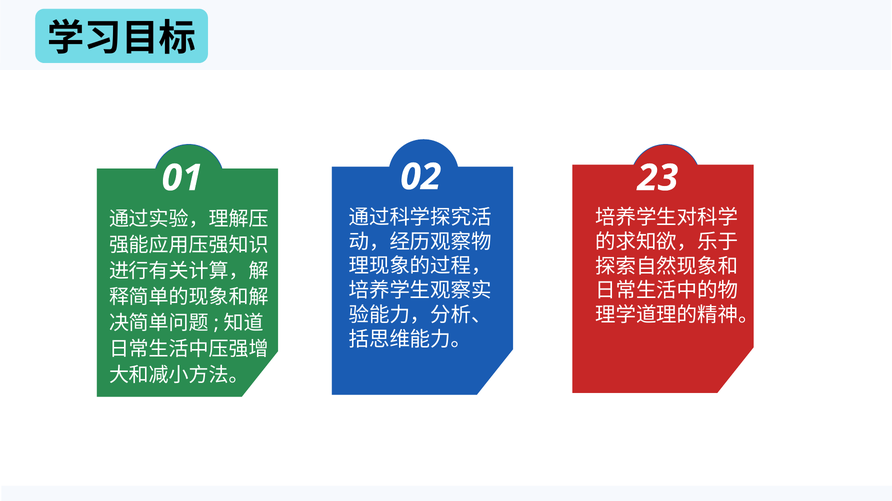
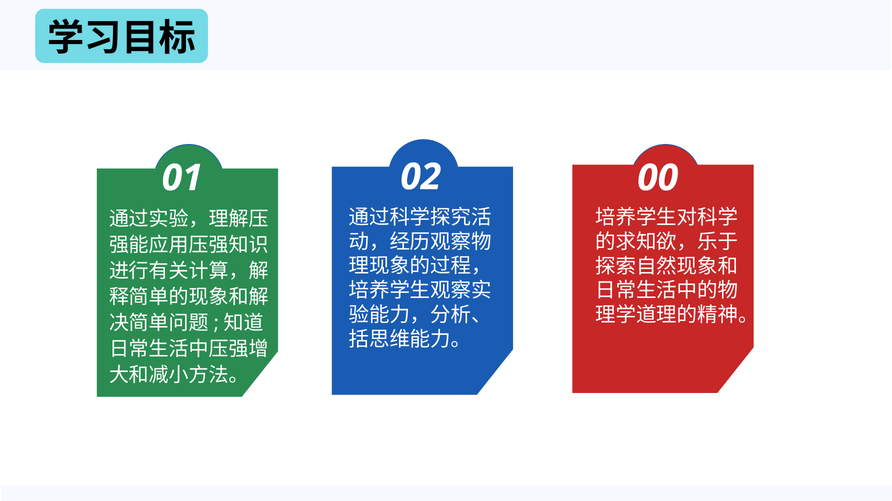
23: 23 -> 00
